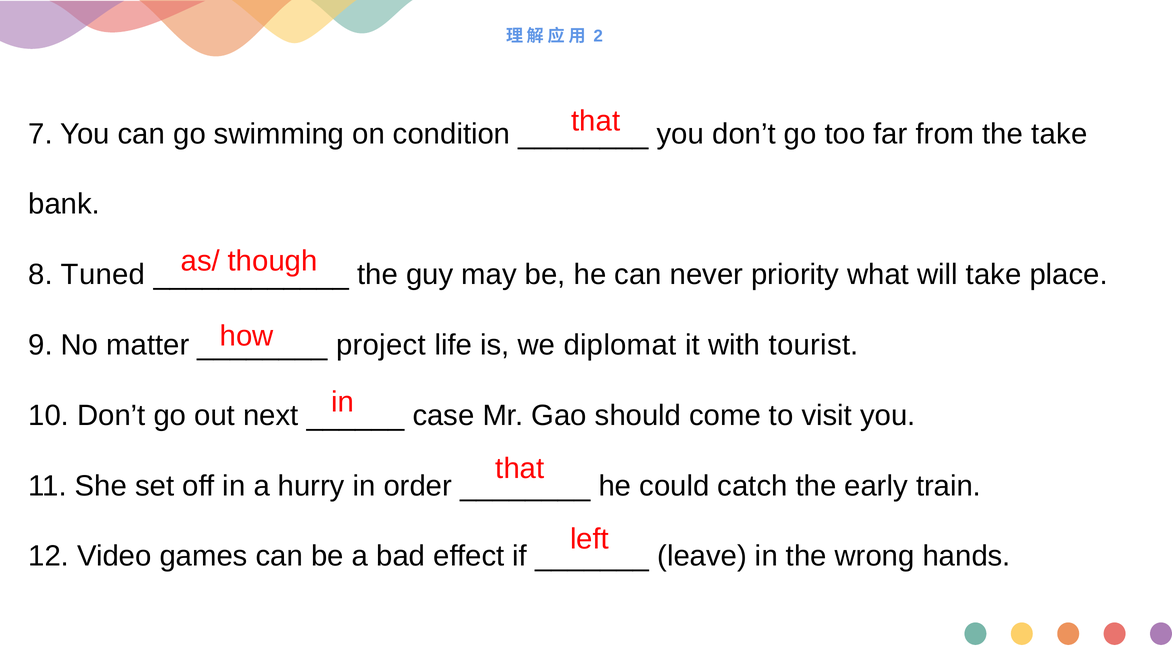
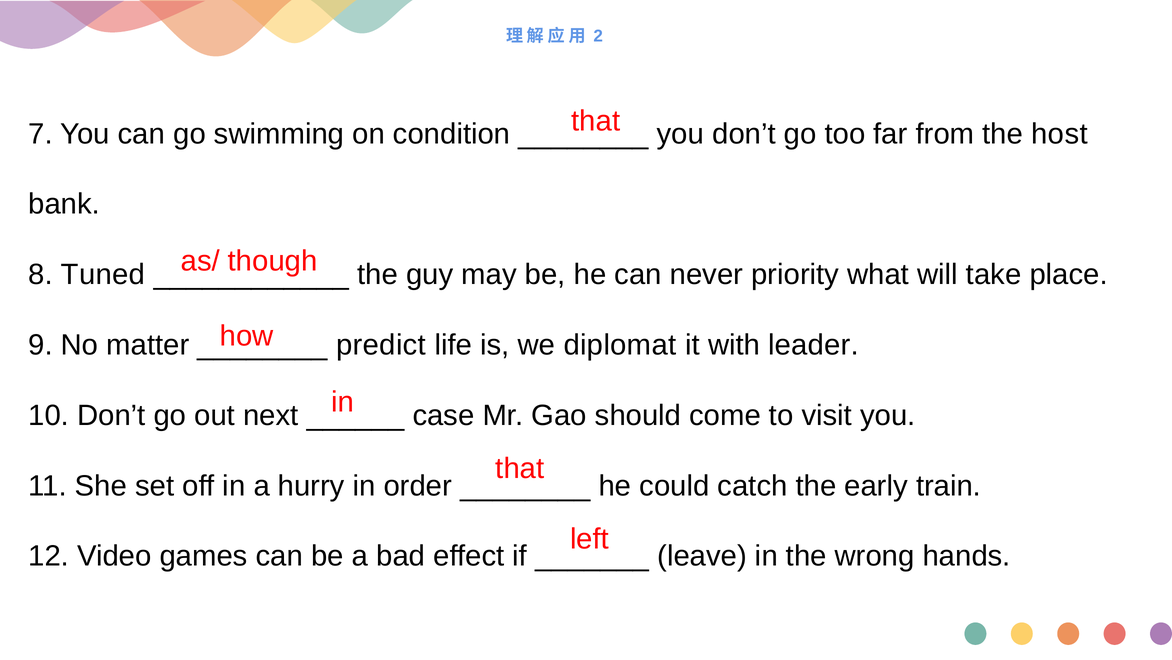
the take: take -> host
project: project -> predict
tourist: tourist -> leader
